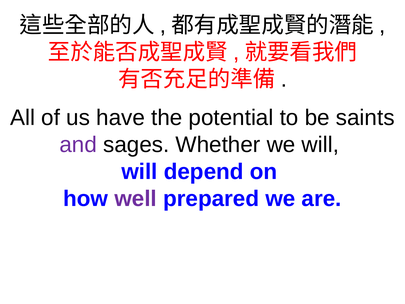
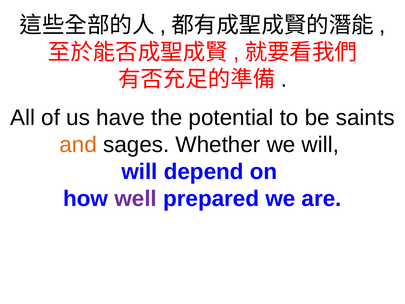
and colour: purple -> orange
